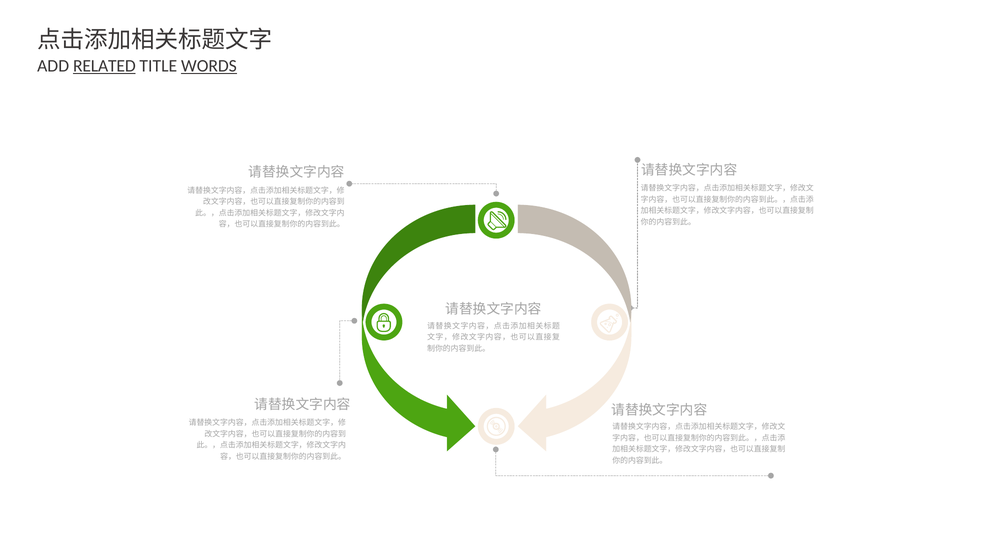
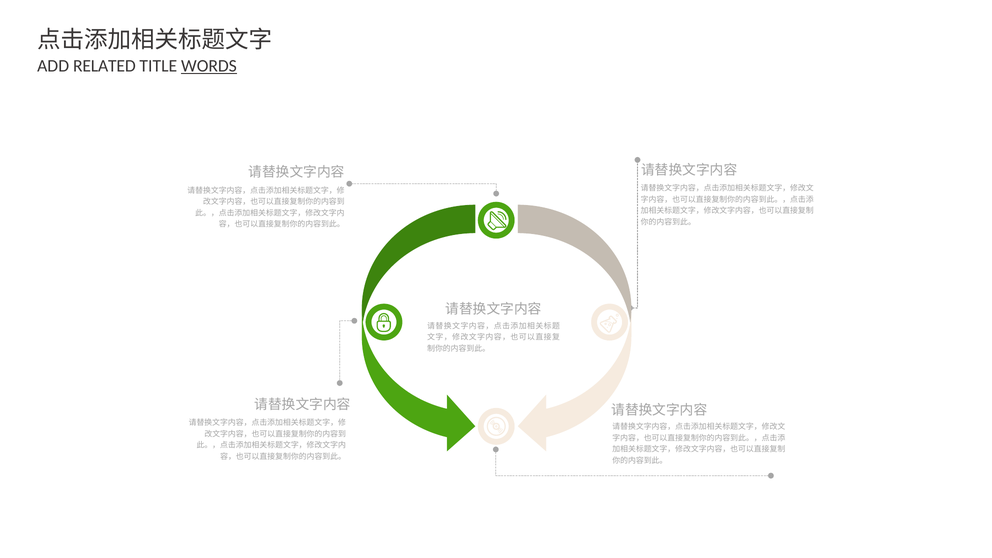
RELATED underline: present -> none
